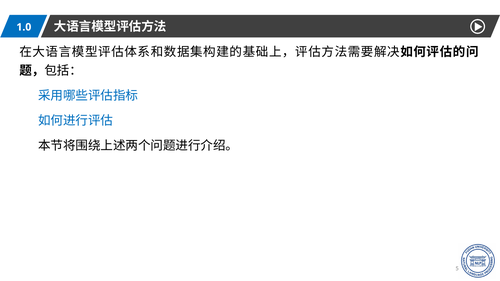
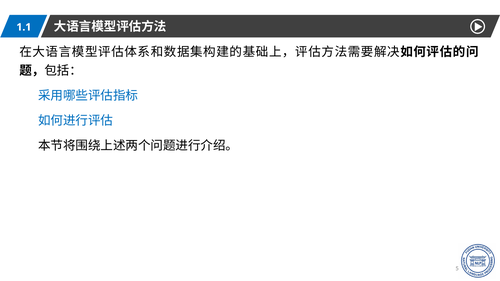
1.0: 1.0 -> 1.1
